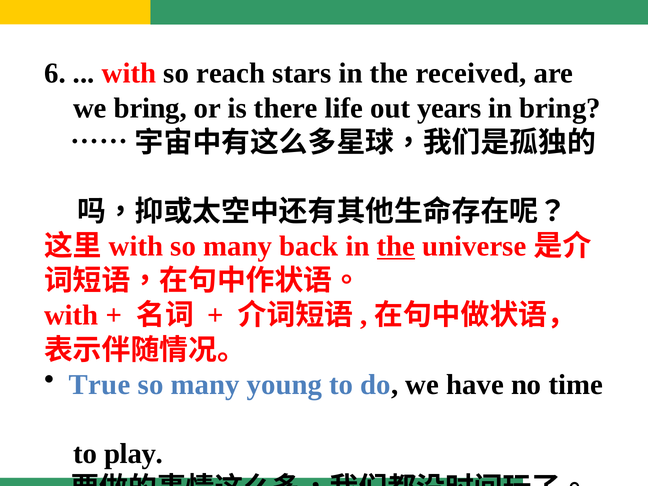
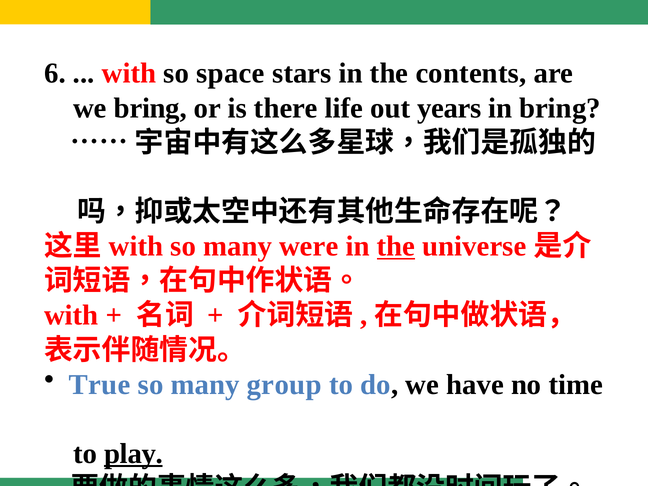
reach: reach -> space
received: received -> contents
back: back -> were
young: young -> group
play underline: none -> present
